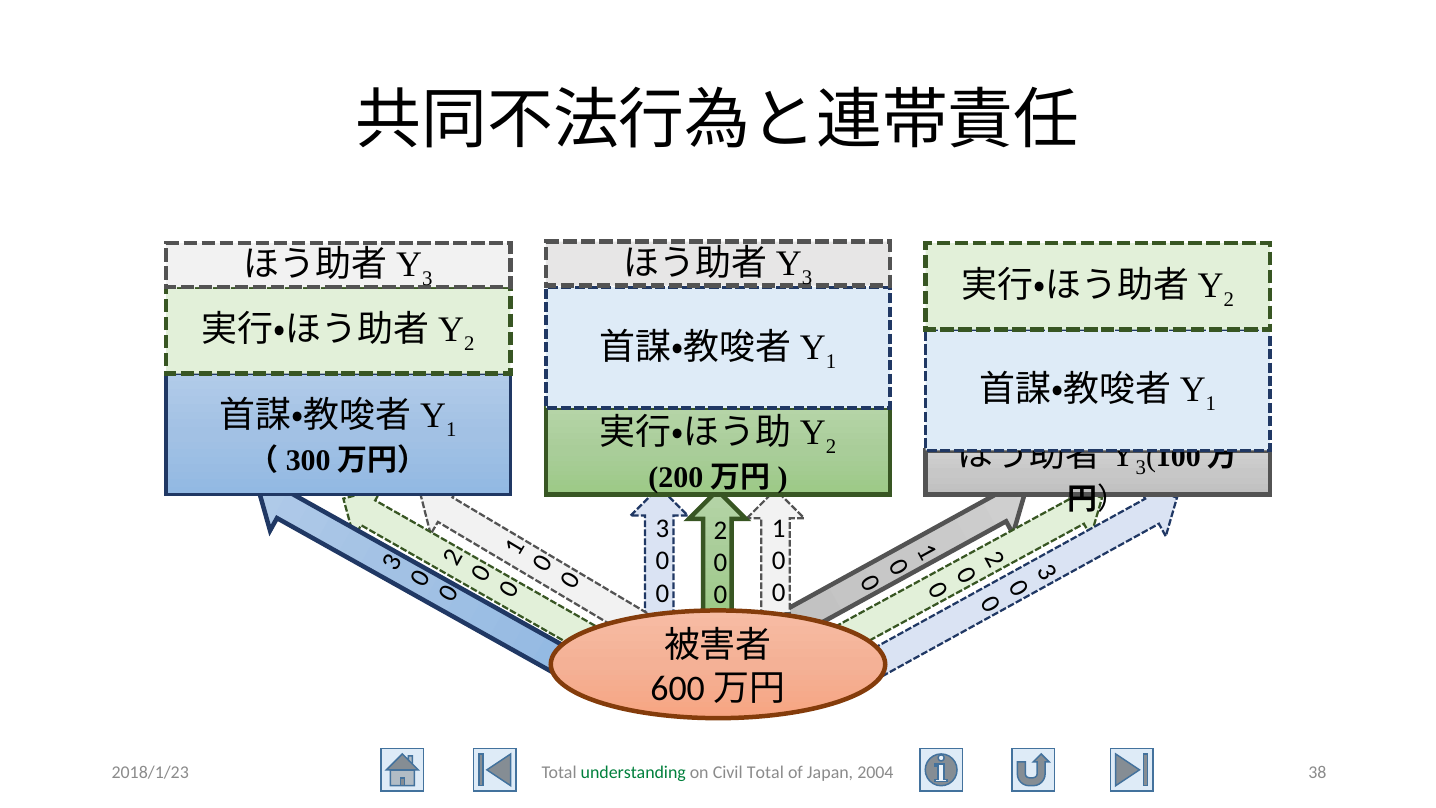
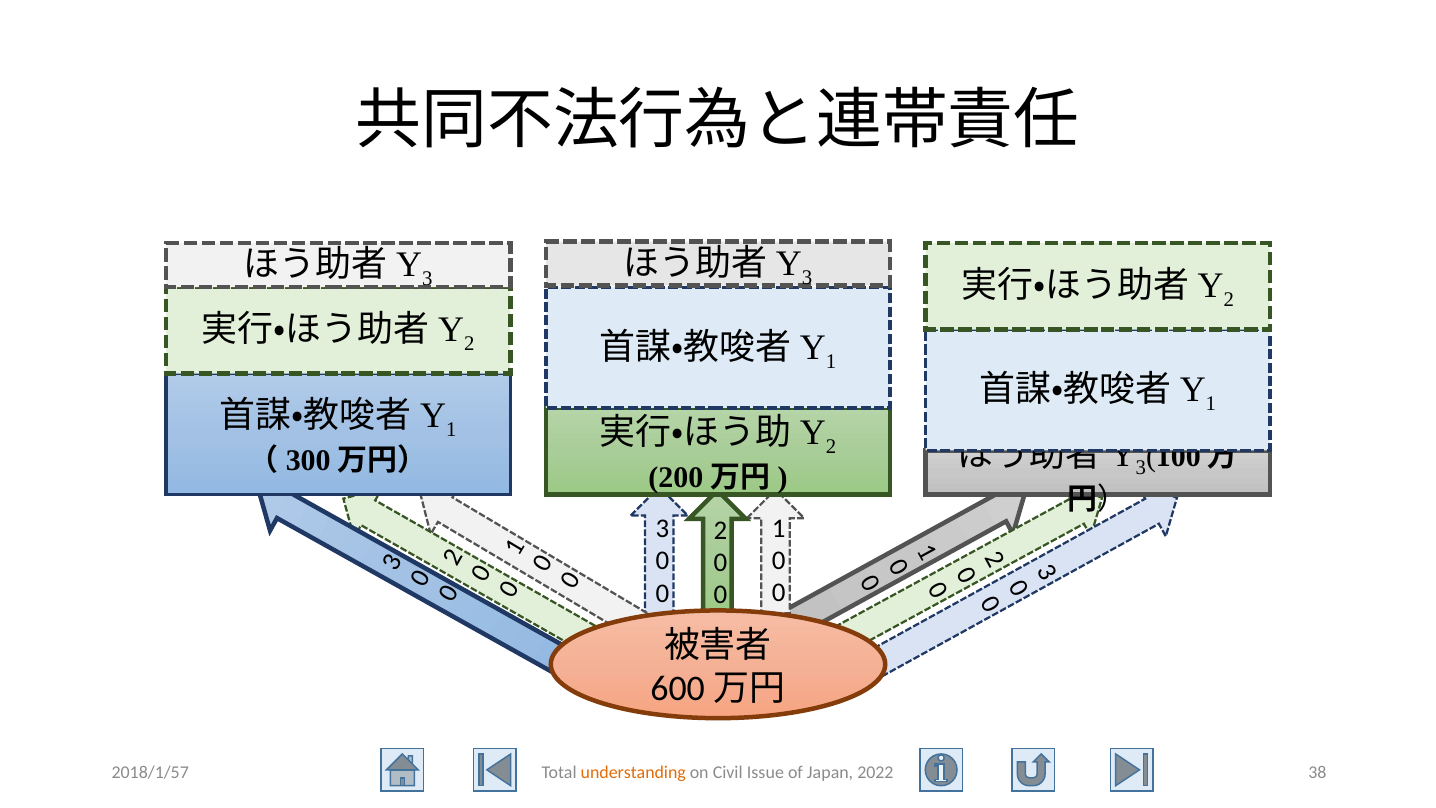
2018/1/23: 2018/1/23 -> 2018/1/57
understanding colour: green -> orange
Civil Total: Total -> Issue
2004: 2004 -> 2022
